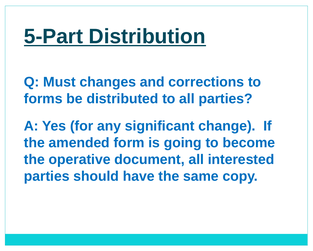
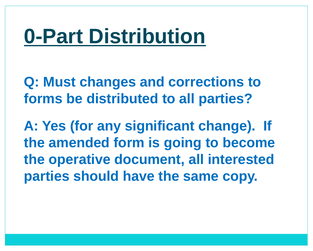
5-Part: 5-Part -> 0-Part
